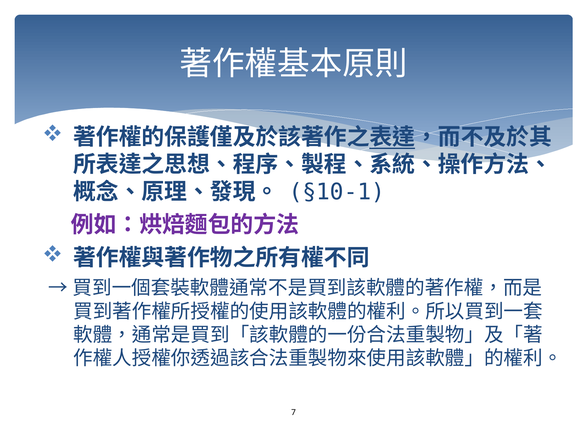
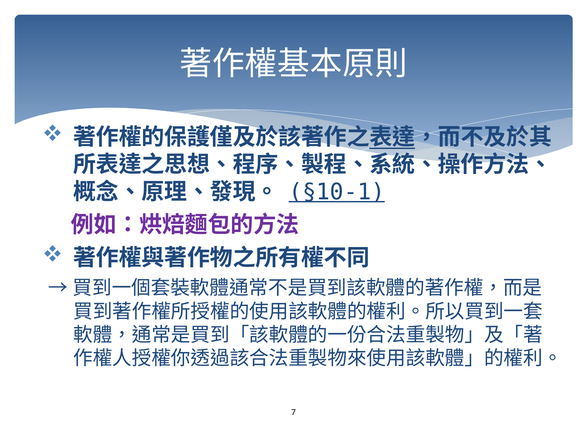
§10-1 underline: none -> present
